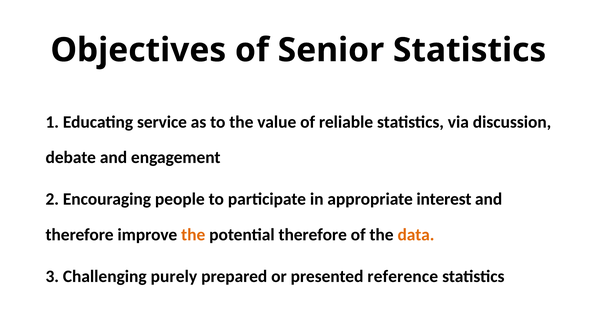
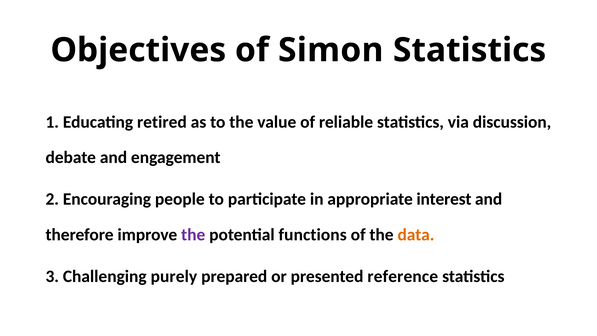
Senior: Senior -> Simon
service: service -> retired
the at (193, 235) colour: orange -> purple
potential therefore: therefore -> functions
